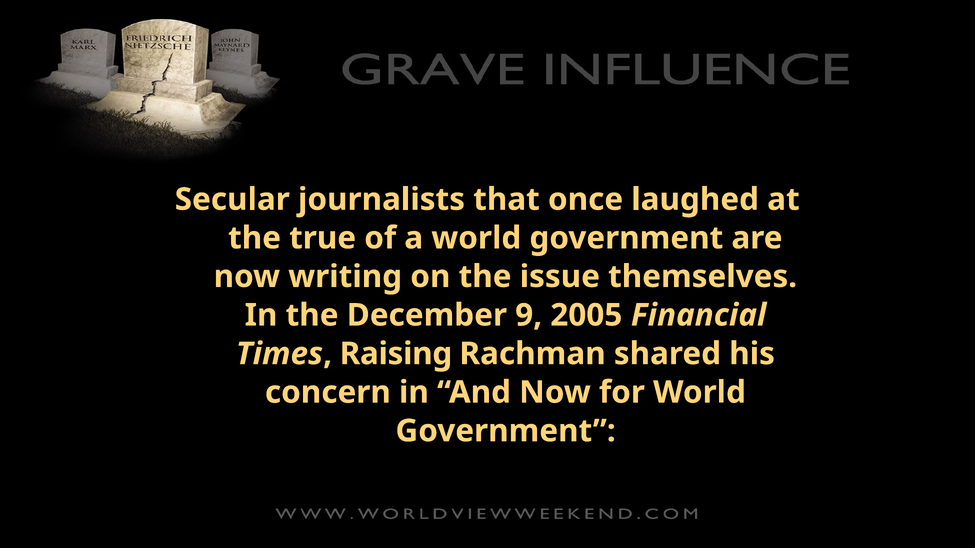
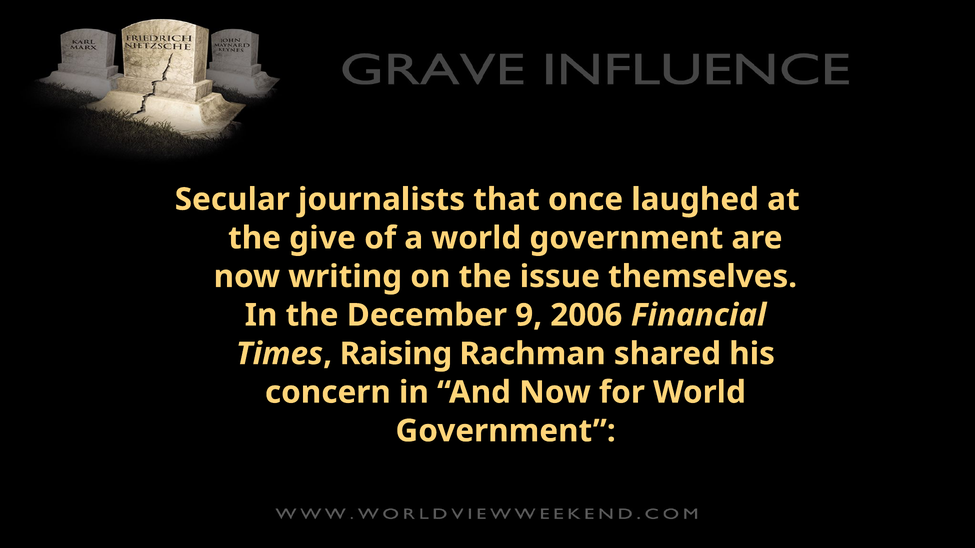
true: true -> give
2005: 2005 -> 2006
